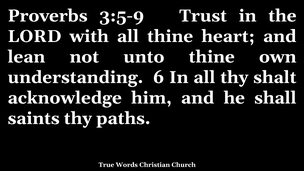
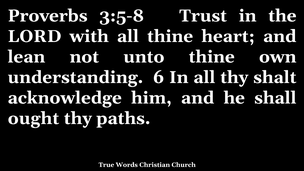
3:5-9: 3:5-9 -> 3:5-8
saints: saints -> ought
